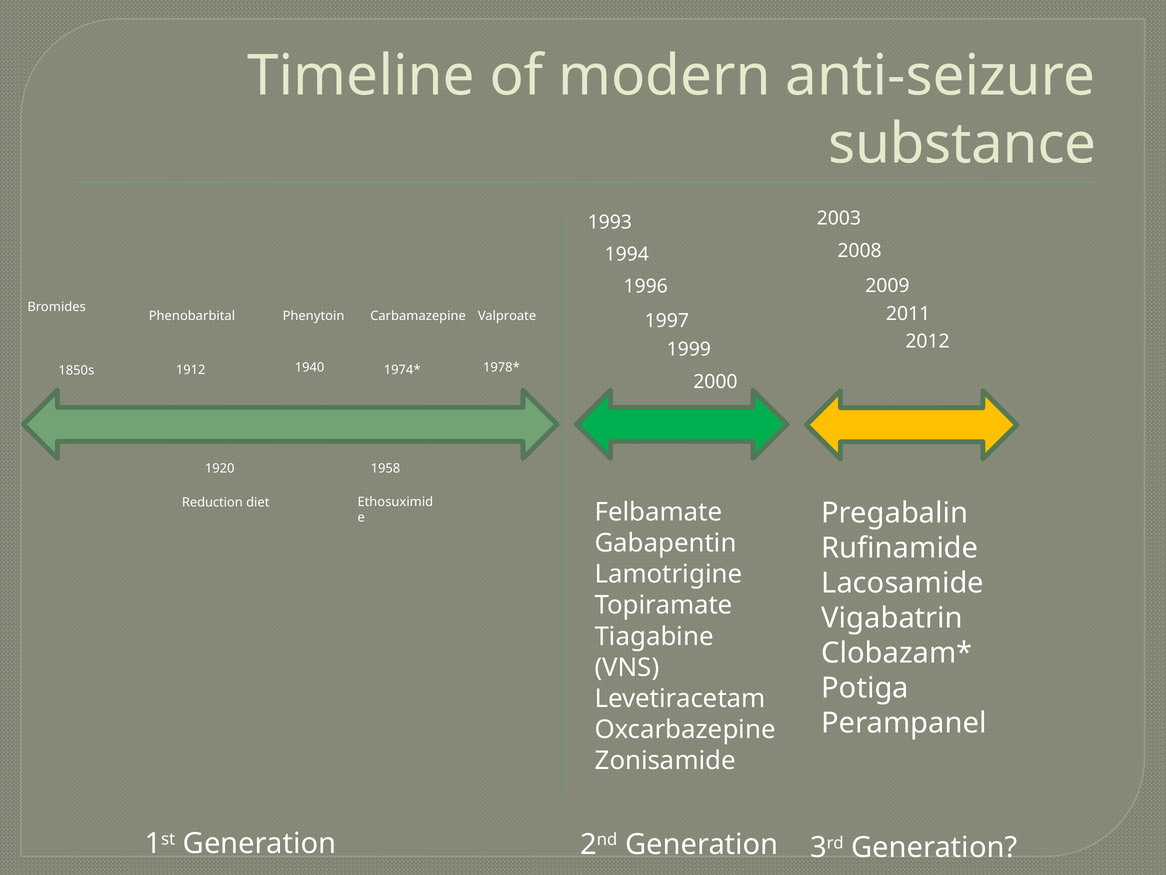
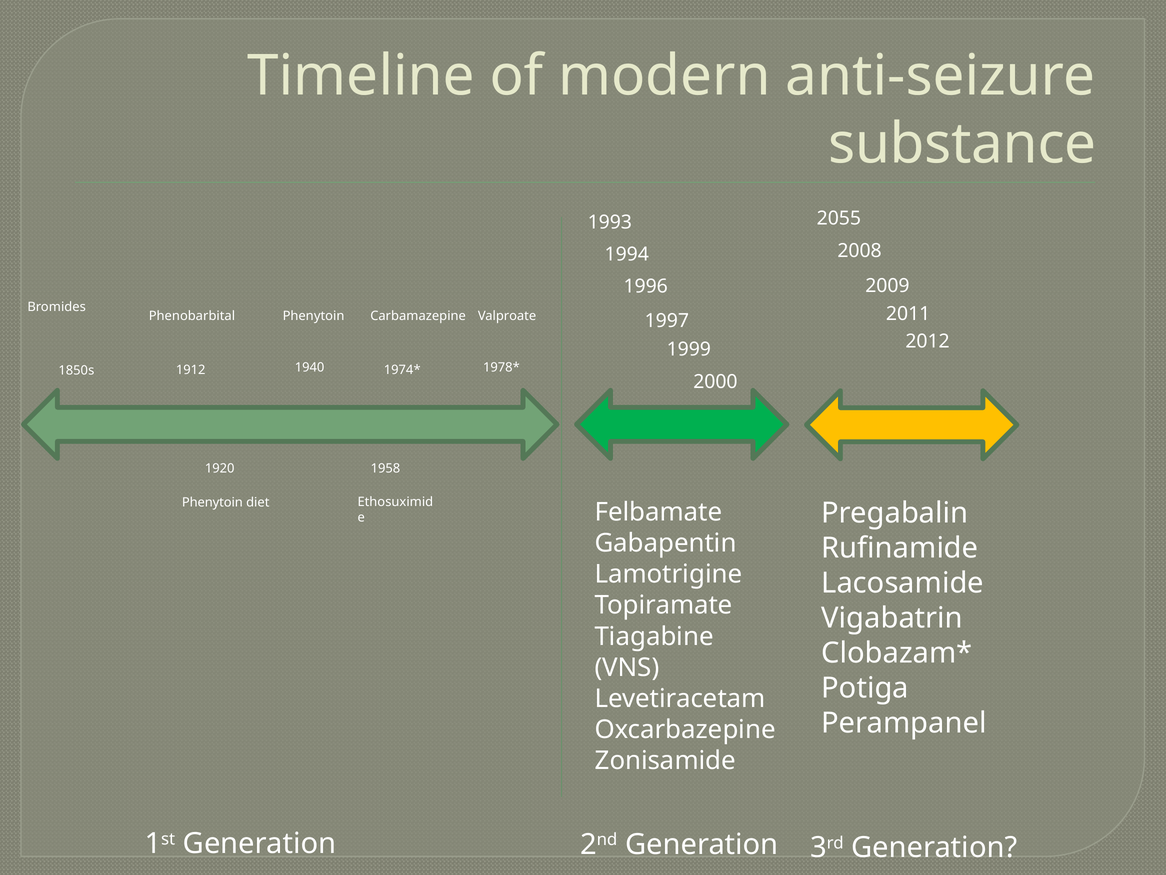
2003: 2003 -> 2055
Reduction at (212, 502): Reduction -> Phenytoin
